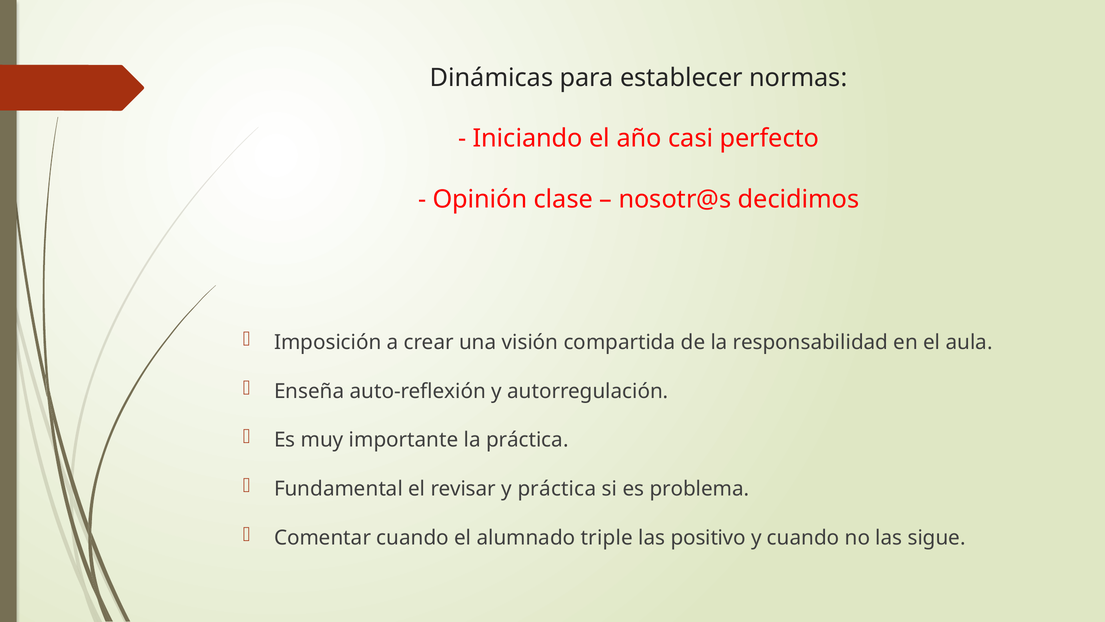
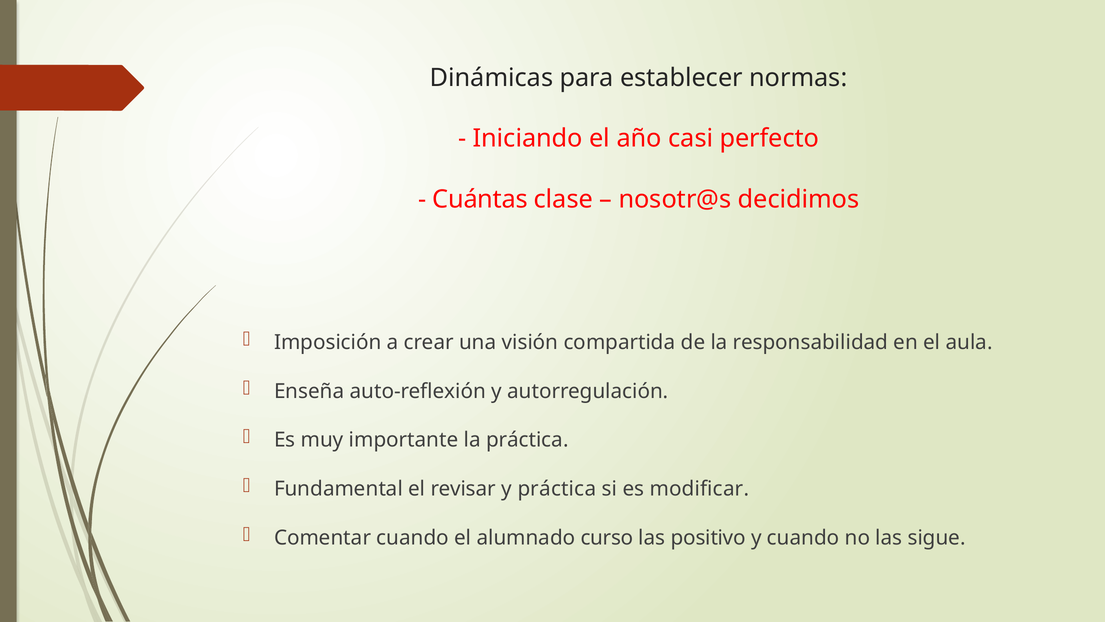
Opinión: Opinión -> Cuántas
problema: problema -> modificar
triple: triple -> curso
